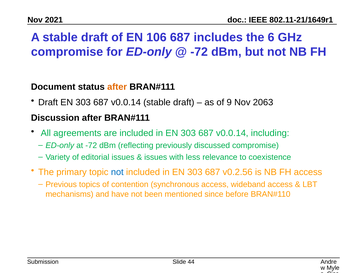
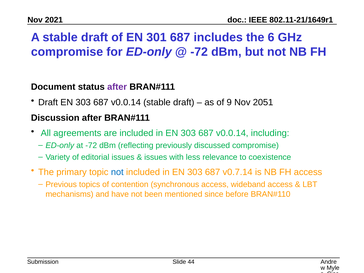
106: 106 -> 301
after at (117, 87) colour: orange -> purple
2063: 2063 -> 2051
v0.2.56: v0.2.56 -> v0.7.14
